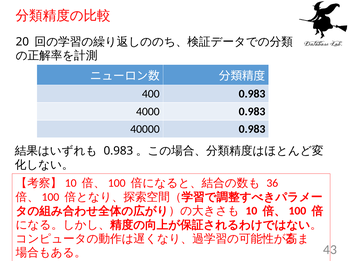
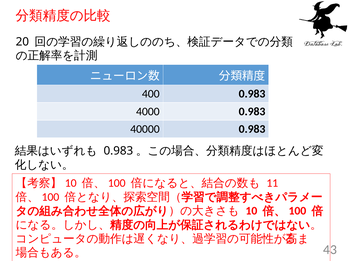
36: 36 -> 11
